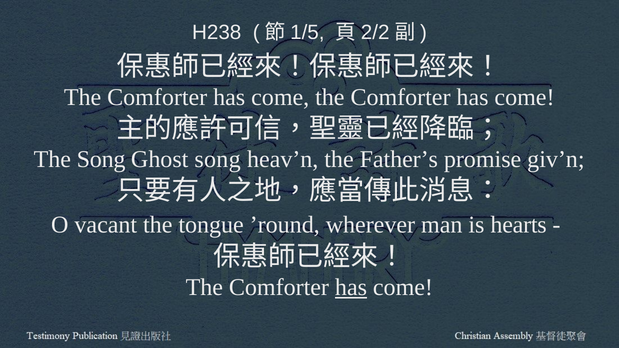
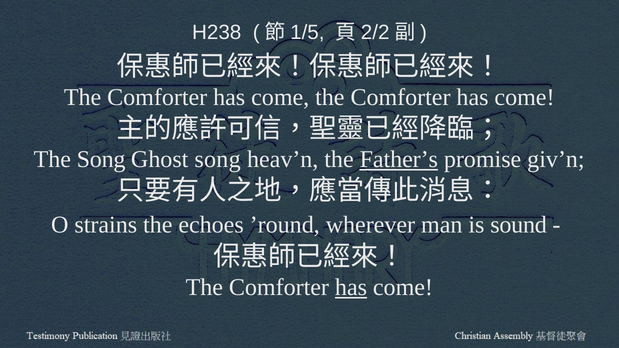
Father’s underline: none -> present
vacant: vacant -> strains
tongue: tongue -> echoes
hearts: hearts -> sound
